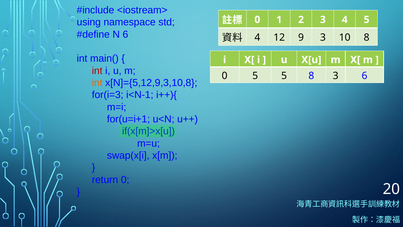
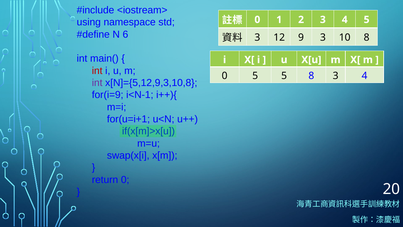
4 at (257, 37): 4 -> 3
8 3 6: 6 -> 4
int at (97, 83) colour: orange -> purple
for(i=3: for(i=3 -> for(i=9
